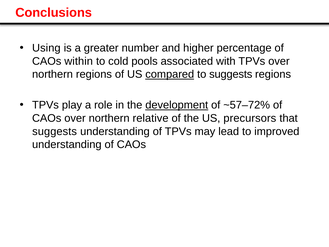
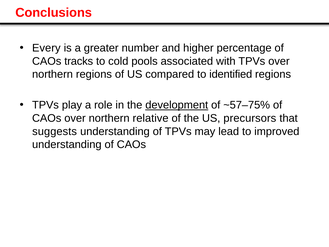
Using: Using -> Every
within: within -> tracks
compared underline: present -> none
to suggests: suggests -> identified
~57–72%: ~57–72% -> ~57–75%
